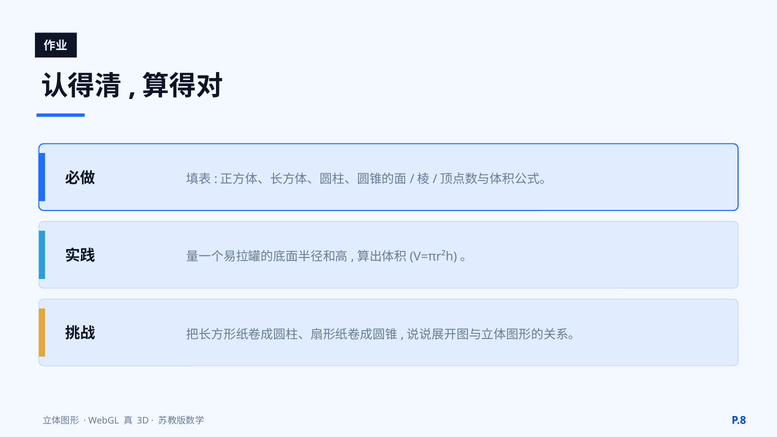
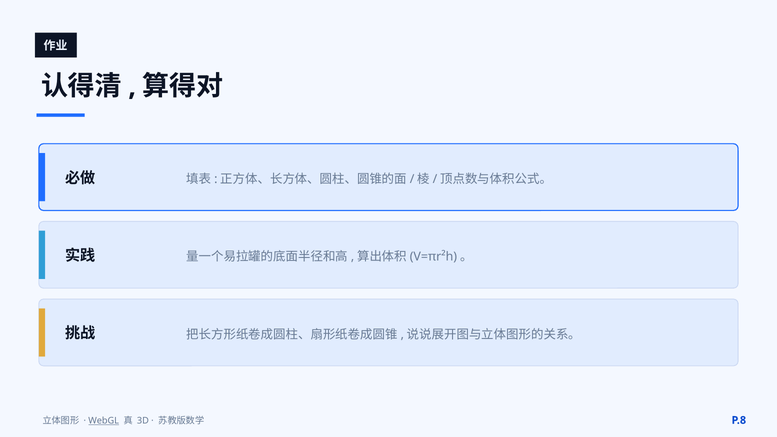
WebGL underline: none -> present
